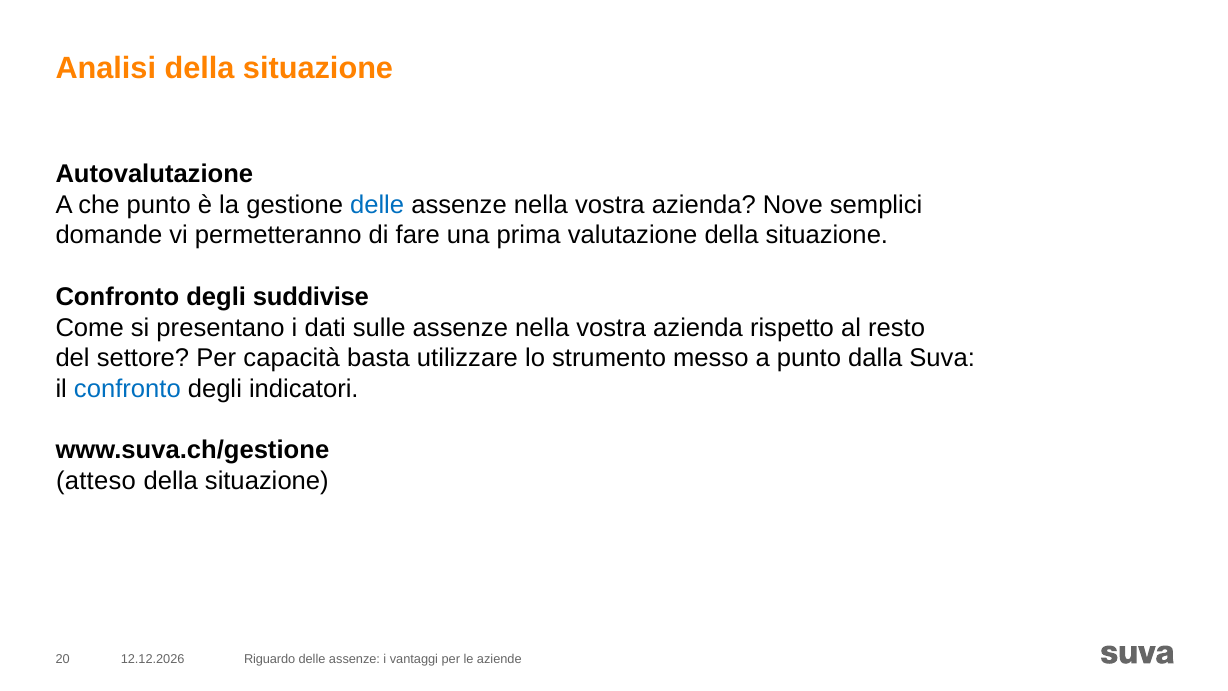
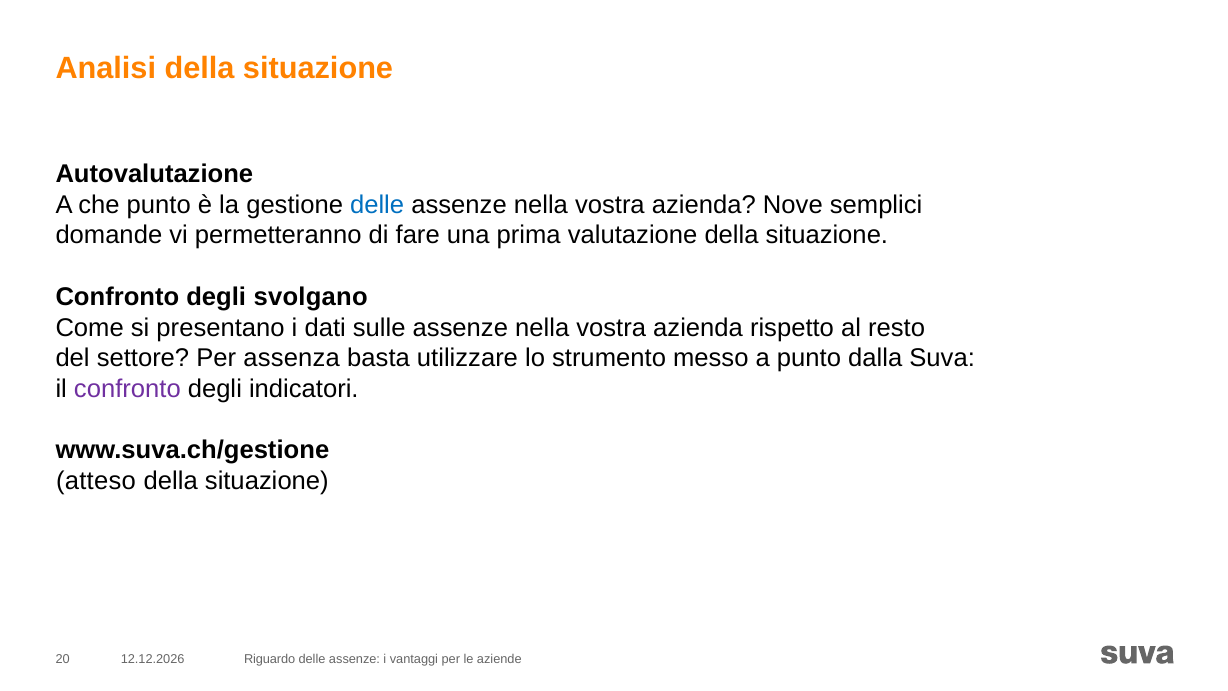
suddivise: suddivise -> svolgano
capacità: capacità -> assenza
confronto at (127, 389) colour: blue -> purple
